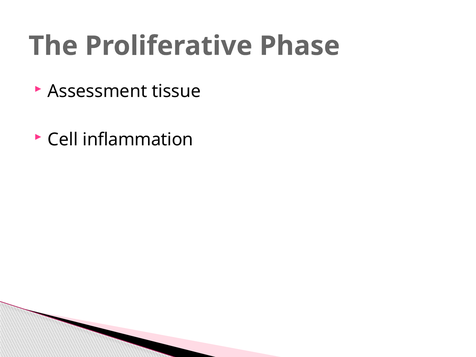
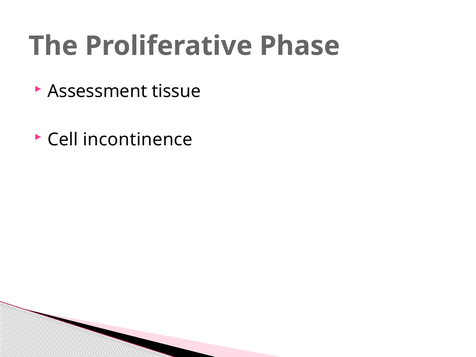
inflammation: inflammation -> incontinence
